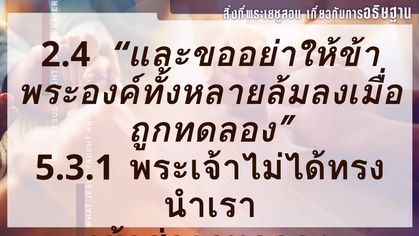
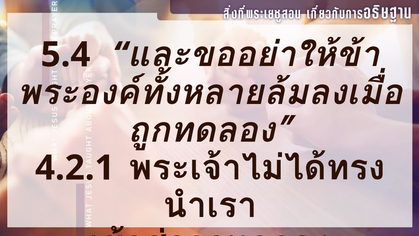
2.4: 2.4 -> 5.4
5.3.1: 5.3.1 -> 4.2.1
